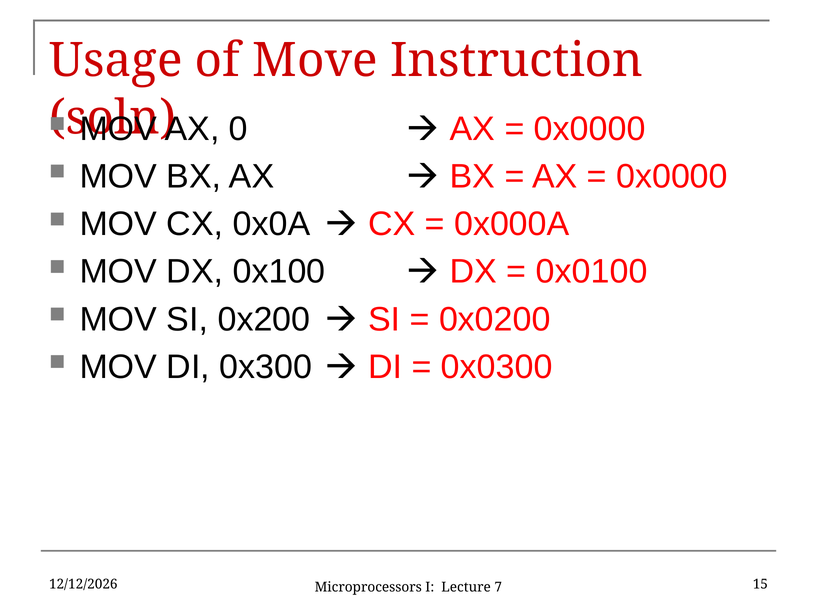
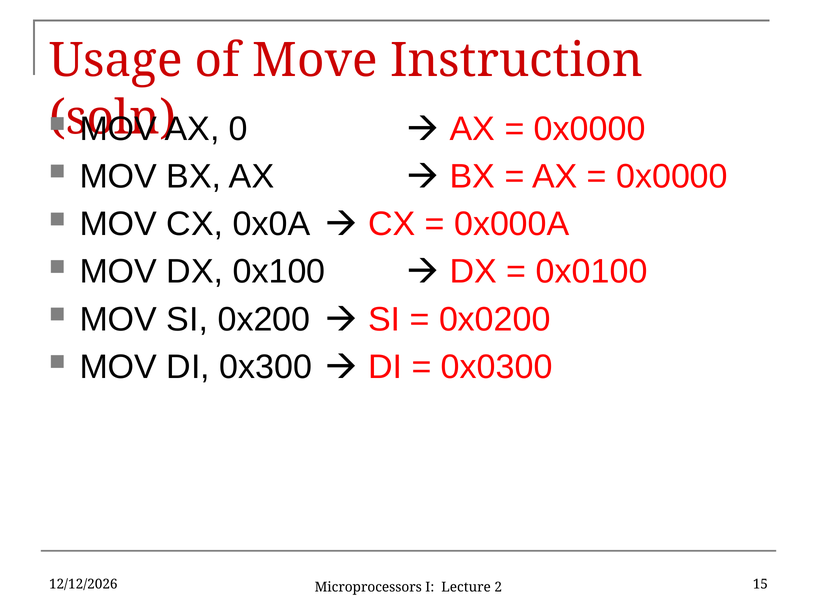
7: 7 -> 2
